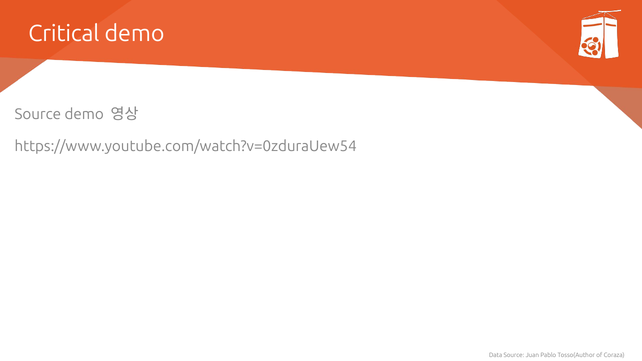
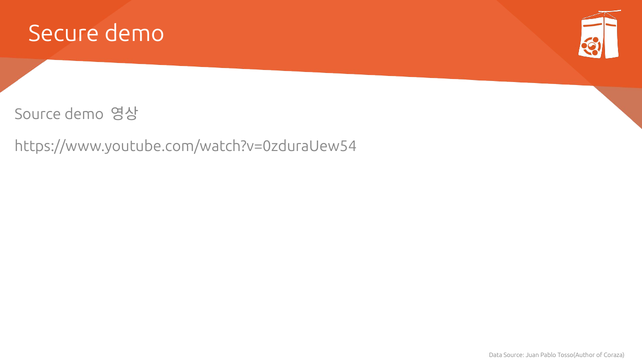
Critical: Critical -> Secure
